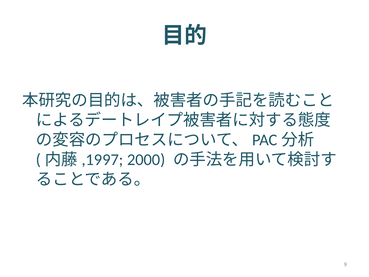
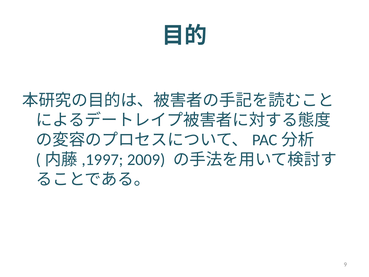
2000: 2000 -> 2009
